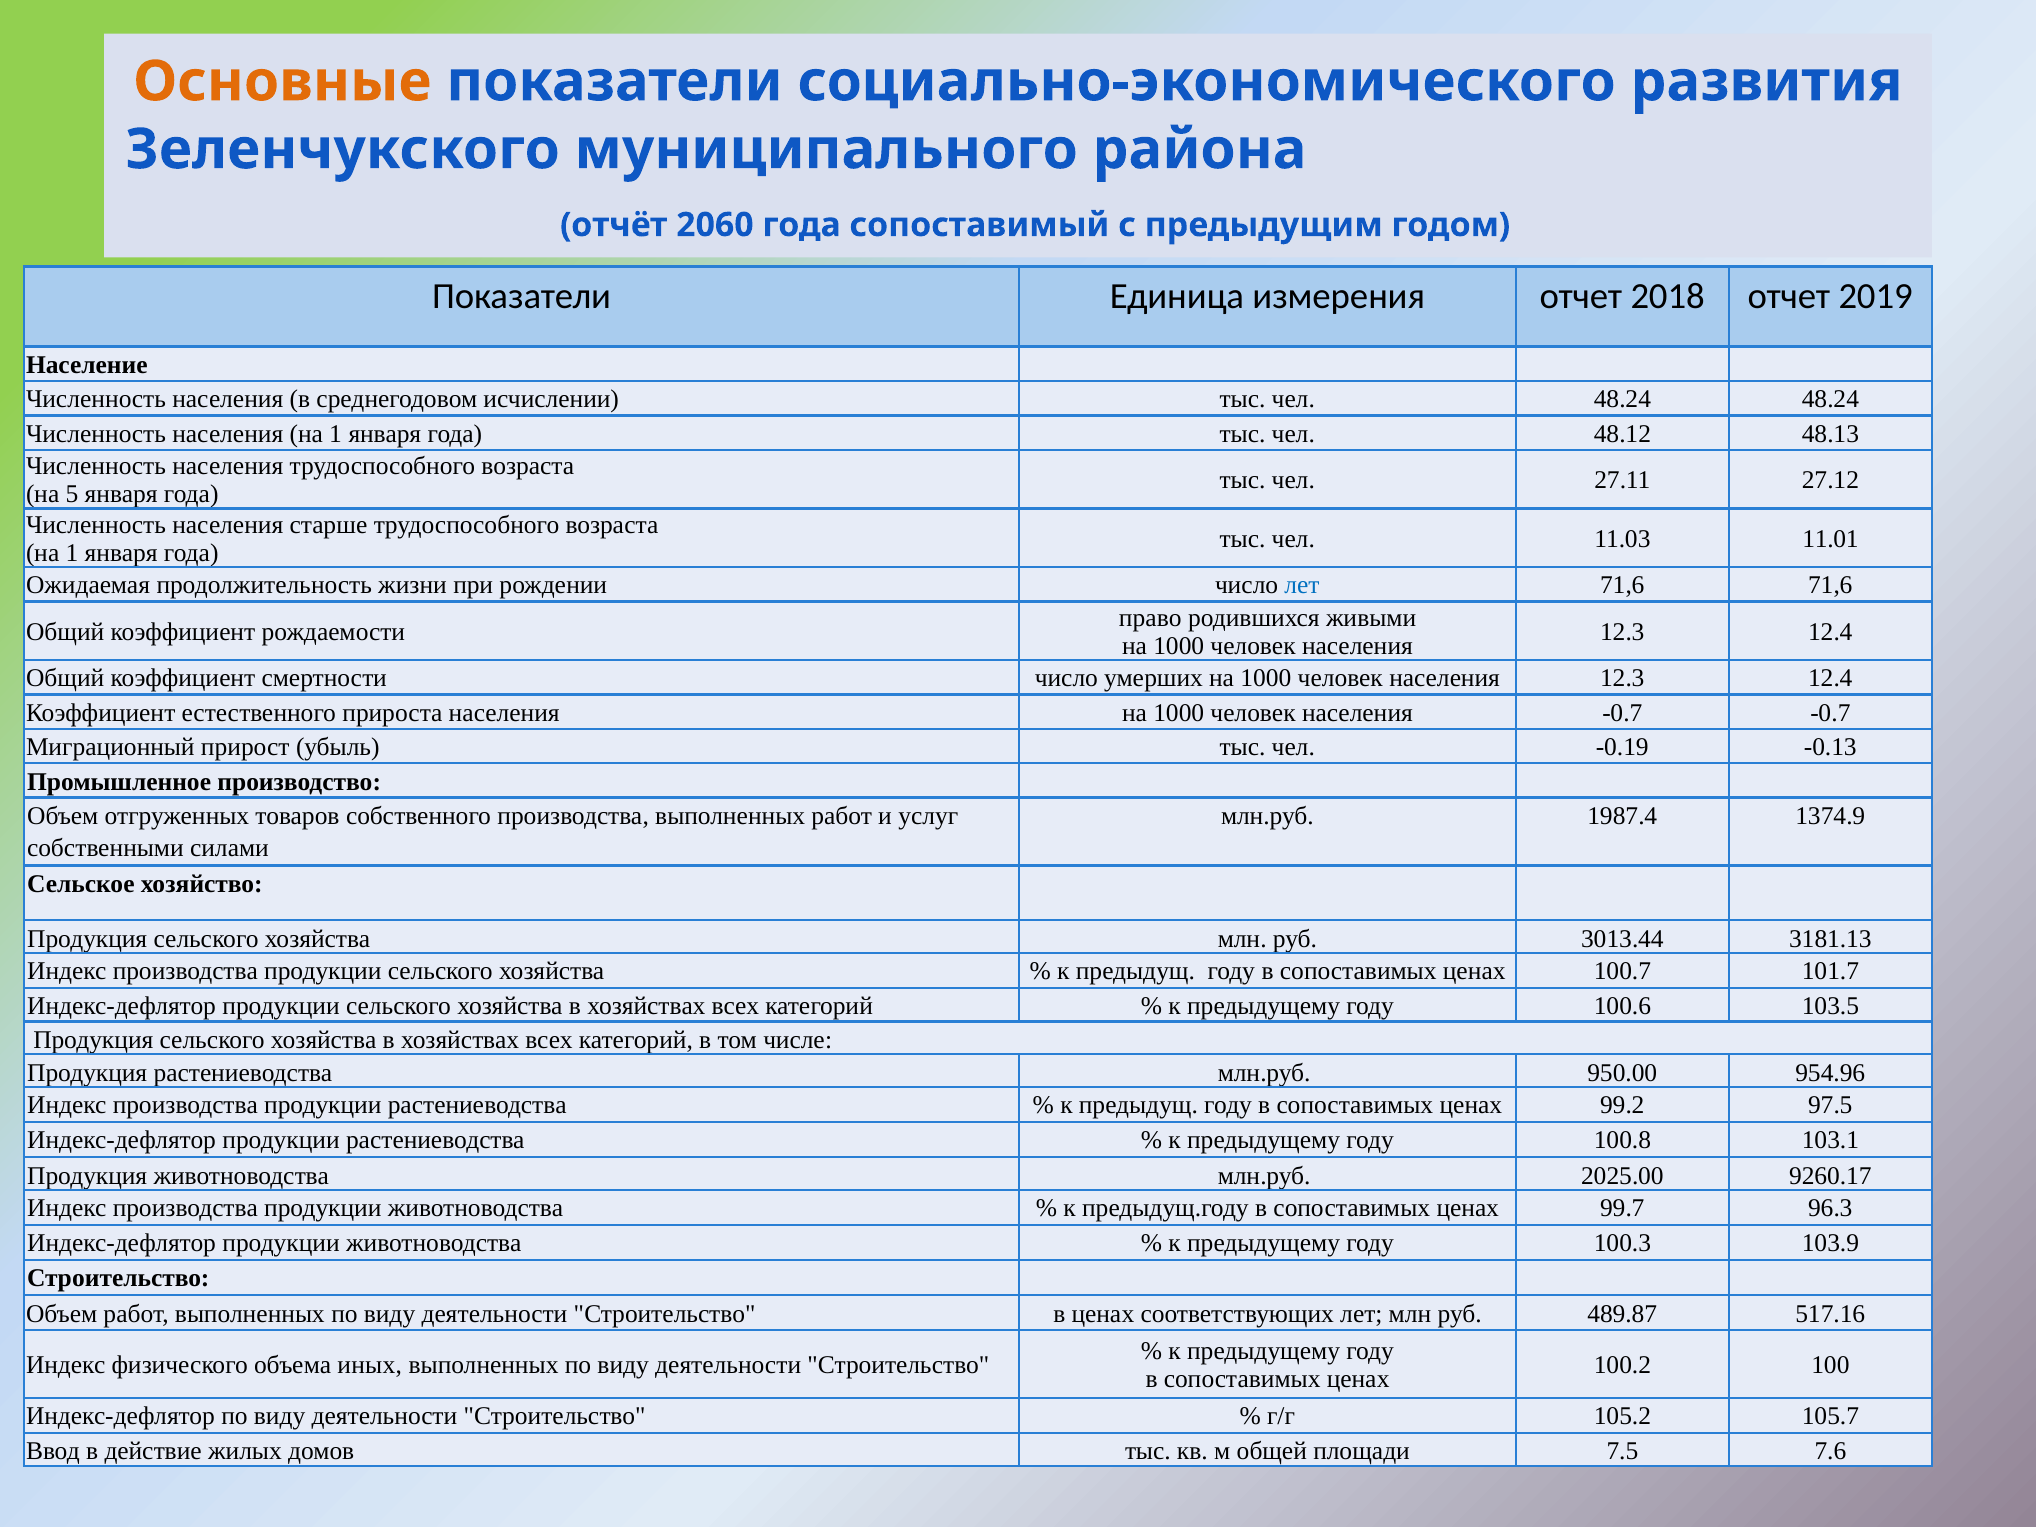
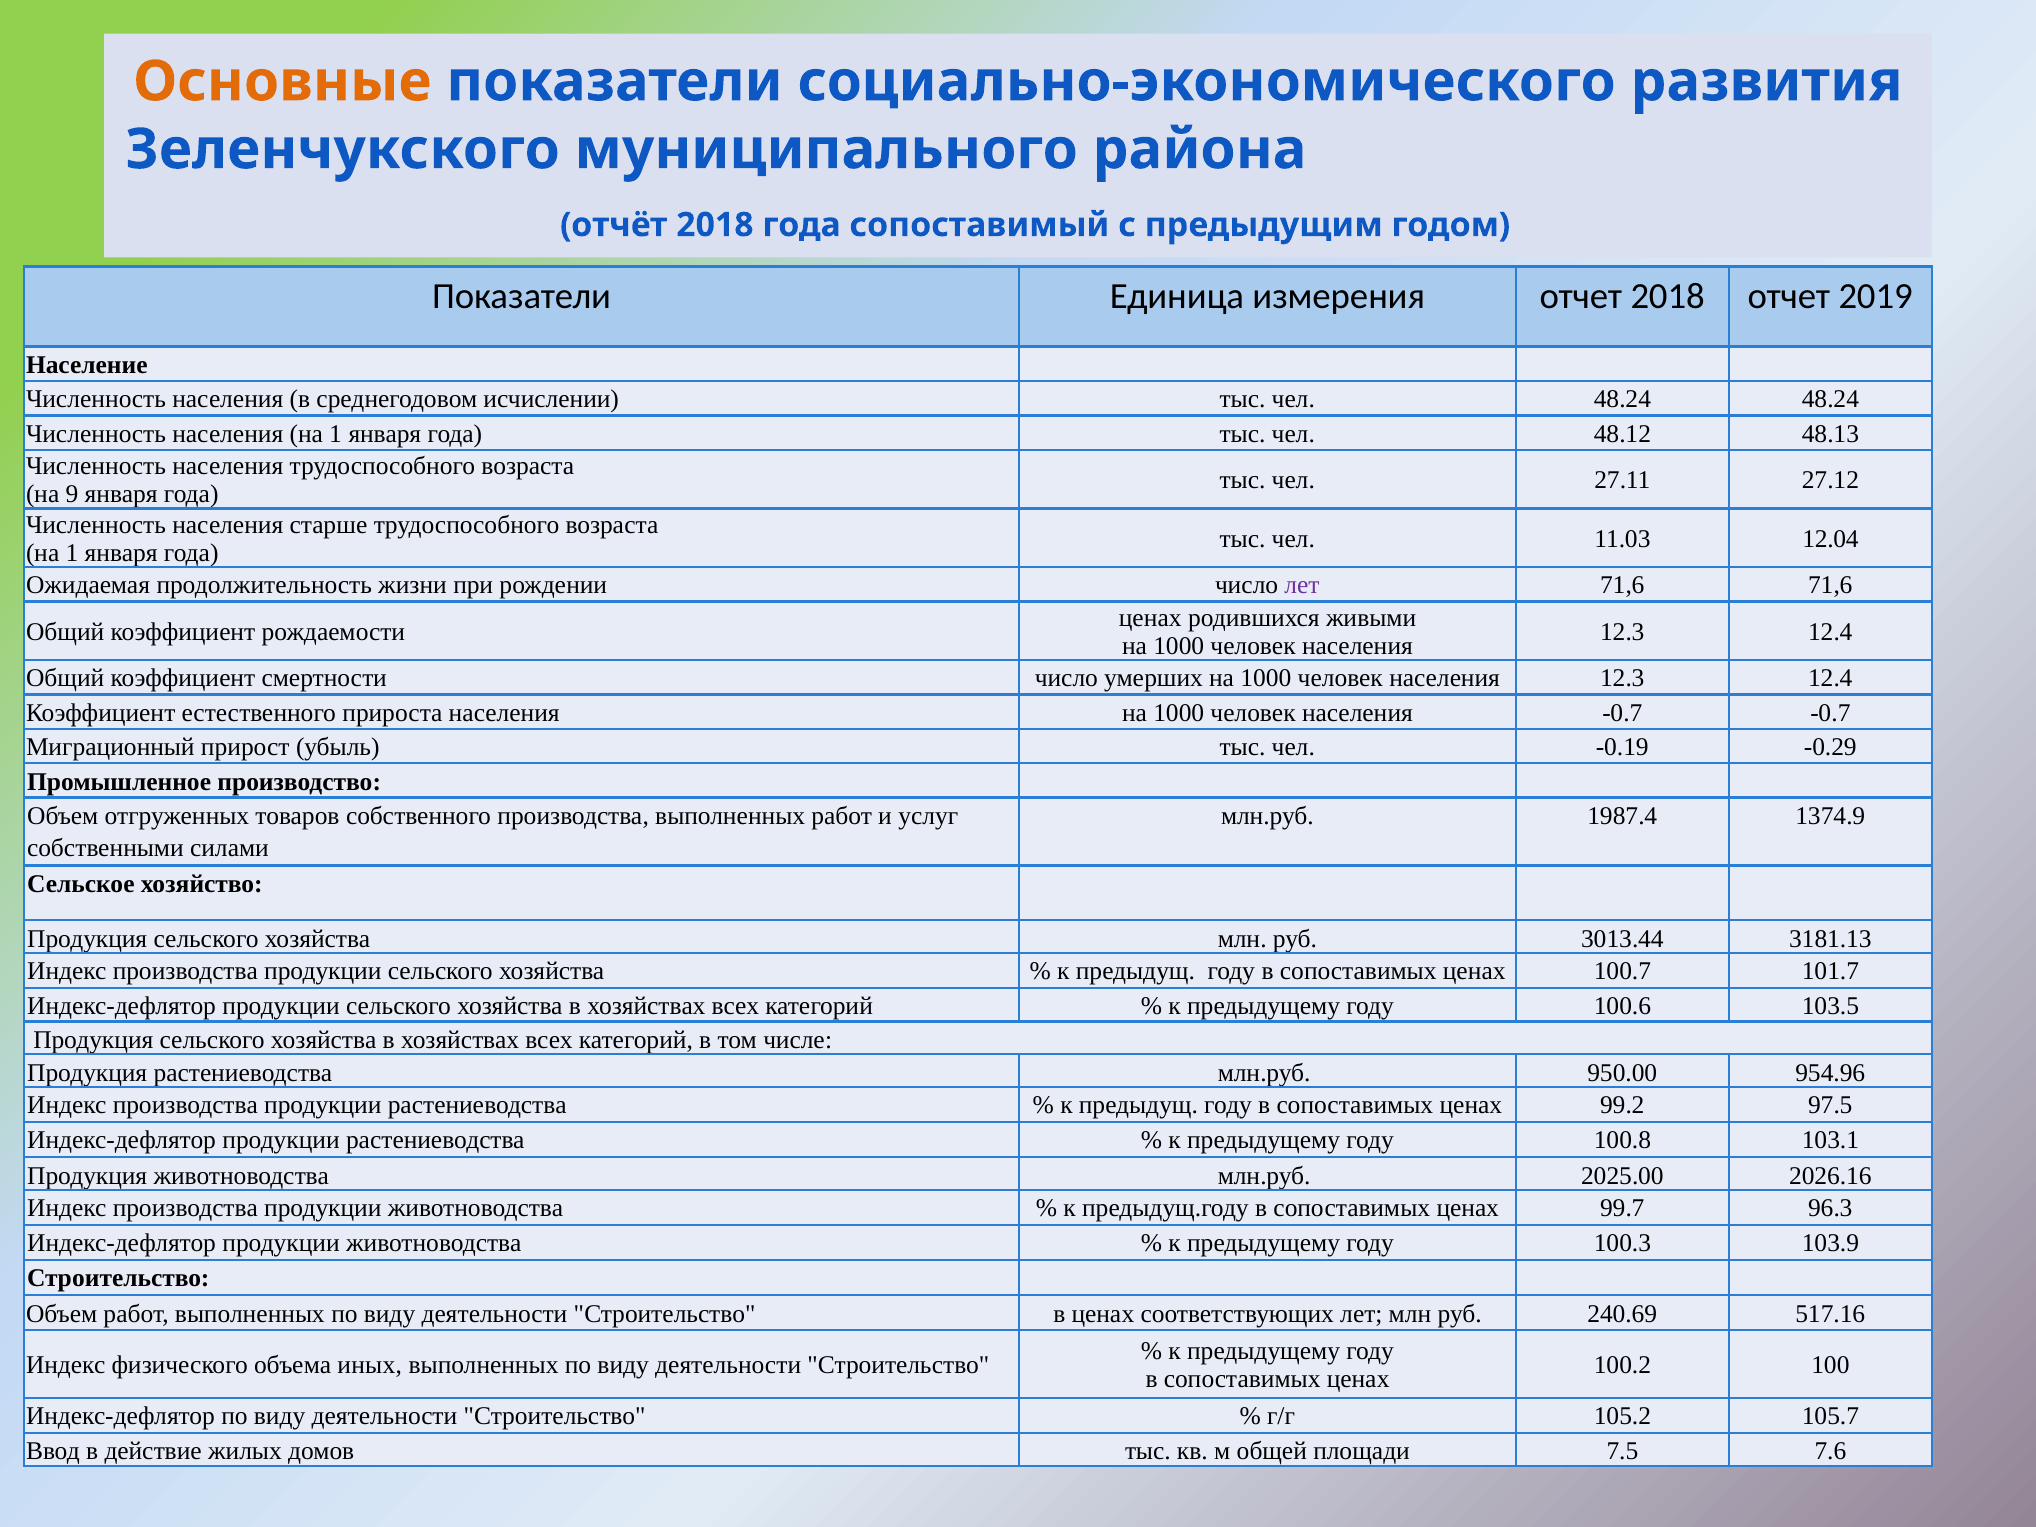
отчёт 2060: 2060 -> 2018
5: 5 -> 9
11.01: 11.01 -> 12.04
лет at (1302, 585) colour: blue -> purple
право at (1150, 618): право -> ценах
-0.13: -0.13 -> -0.29
9260.17: 9260.17 -> 2026.16
489.87: 489.87 -> 240.69
